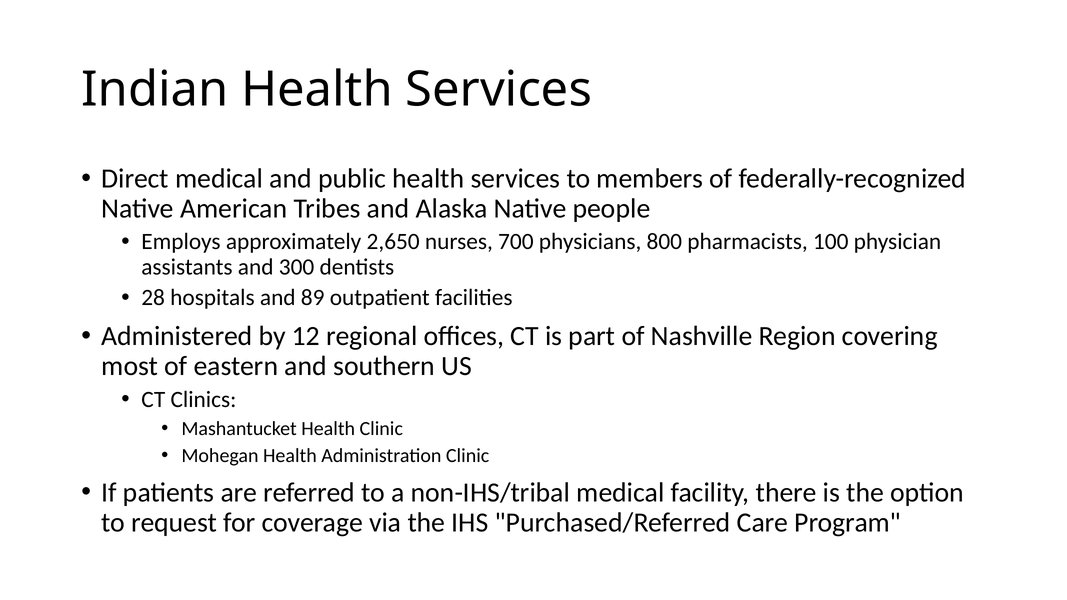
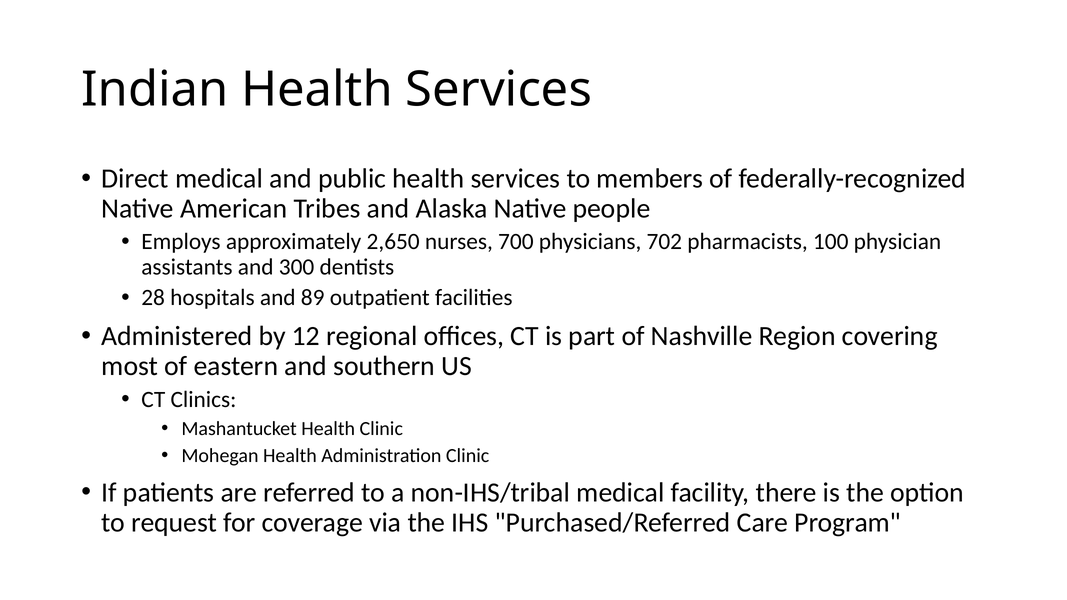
800: 800 -> 702
